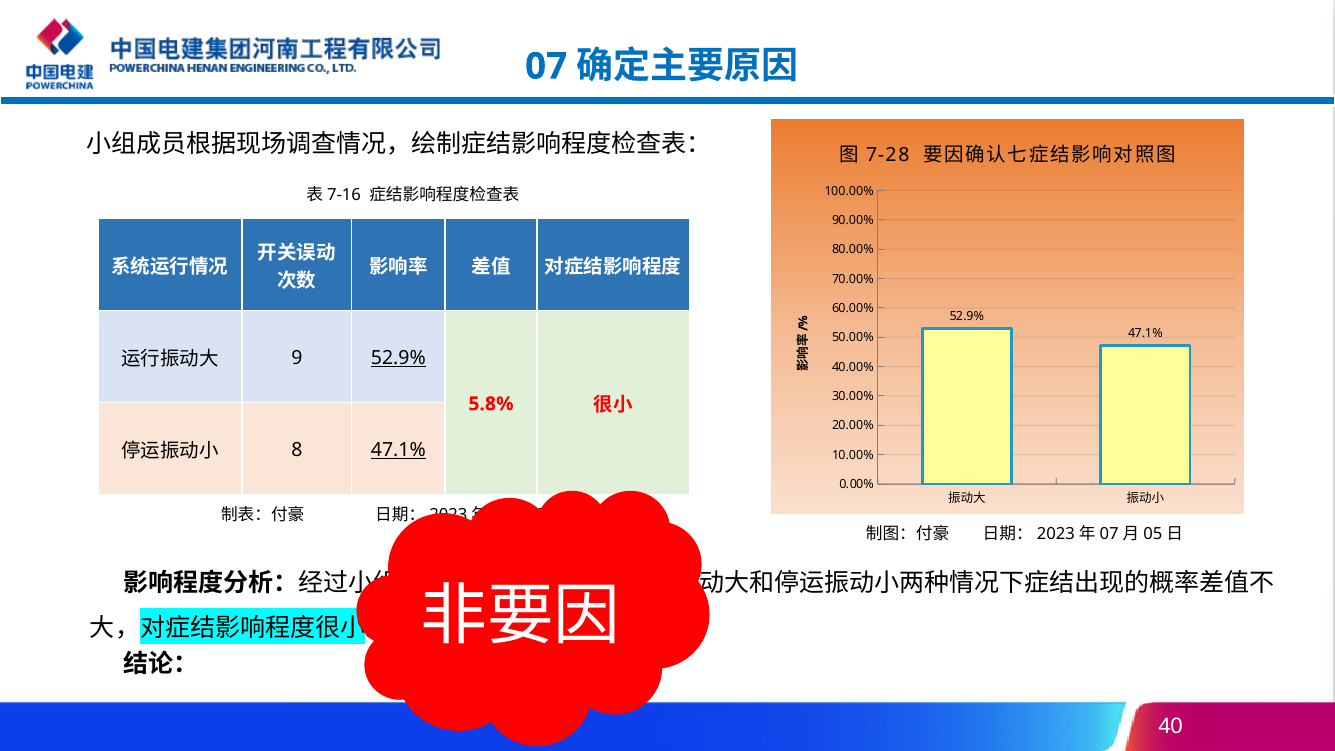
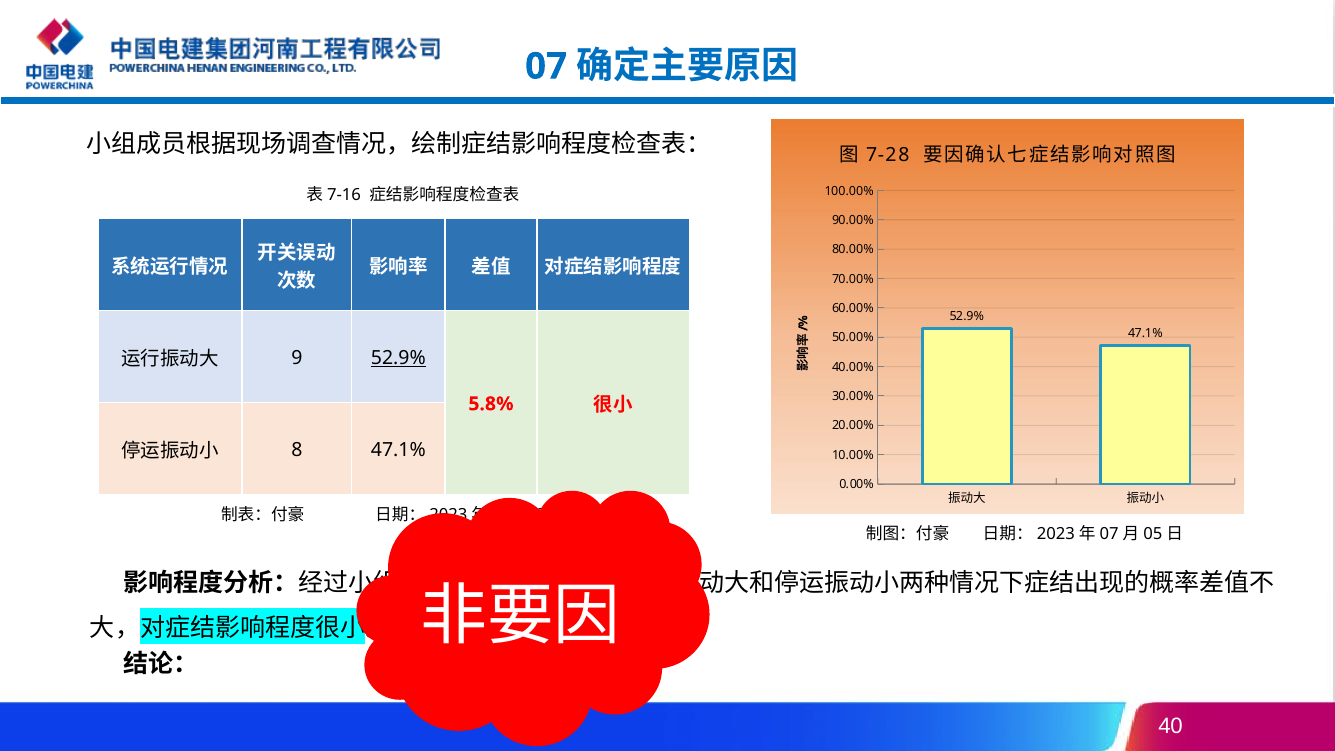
47.1% at (398, 450) underline: present -> none
